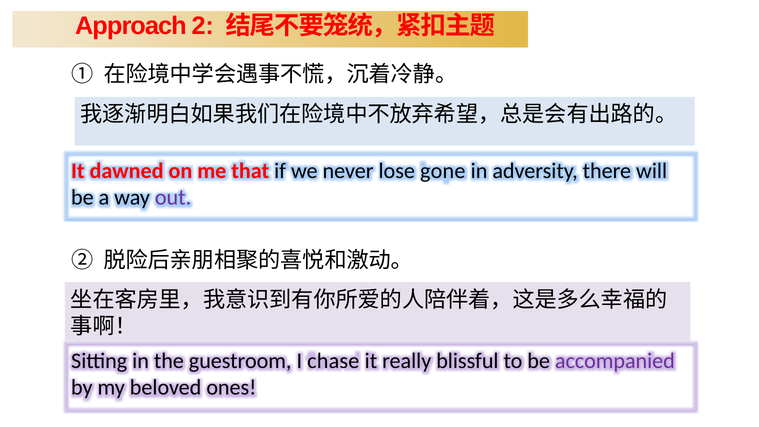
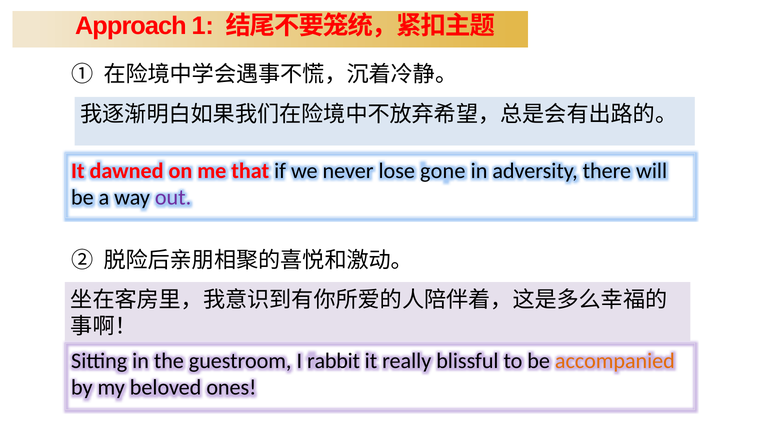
2: 2 -> 1
chase: chase -> rabbit
accompanied colour: purple -> orange
